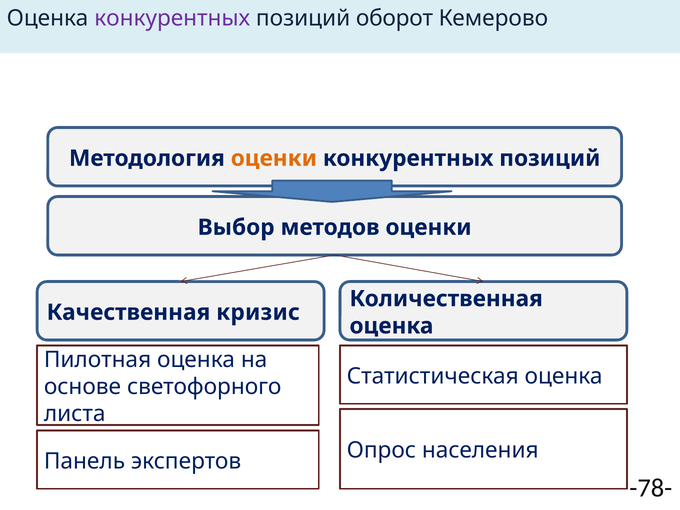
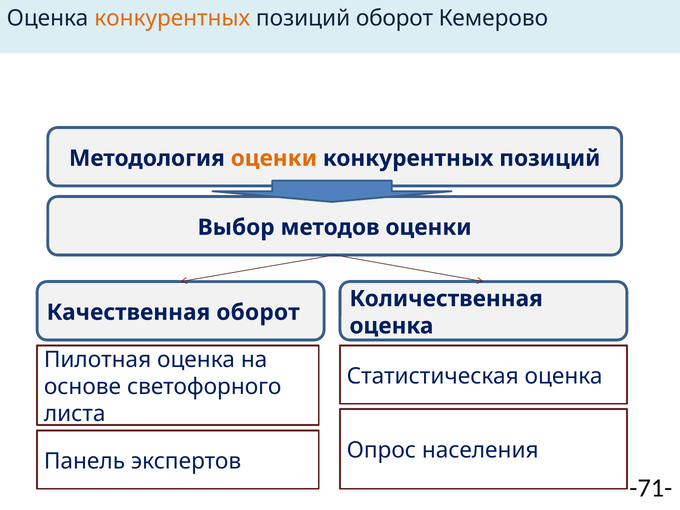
конкурентных at (172, 19) colour: purple -> orange
Качественная кризис: кризис -> оборот
-78-: -78- -> -71-
